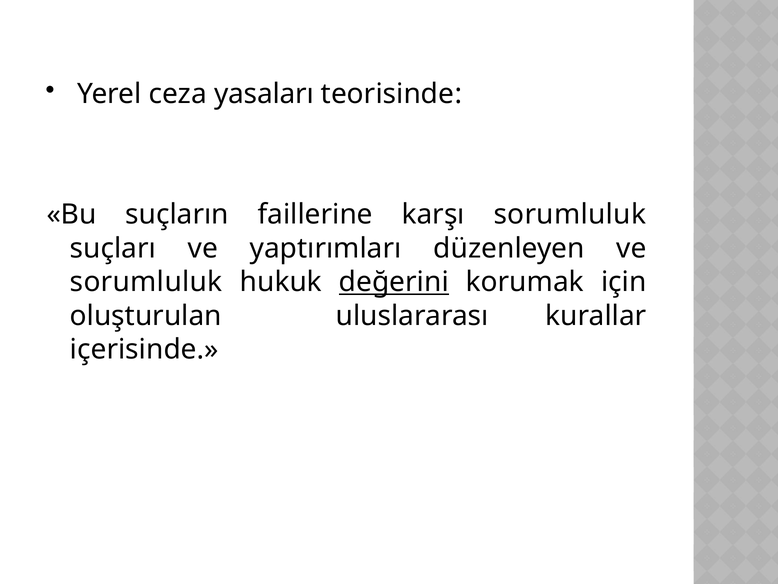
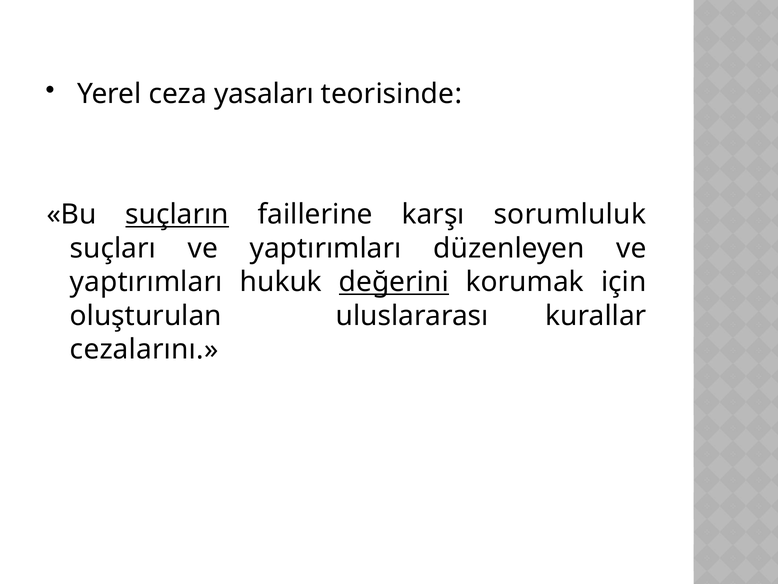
suçların underline: none -> present
sorumluluk at (146, 282): sorumluluk -> yaptırımları
içerisinde: içerisinde -> cezalarını
